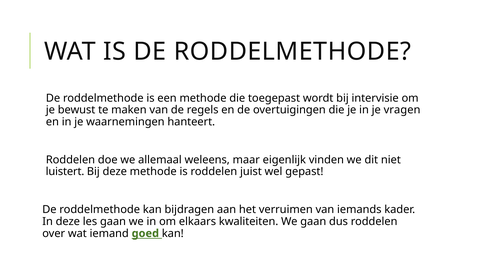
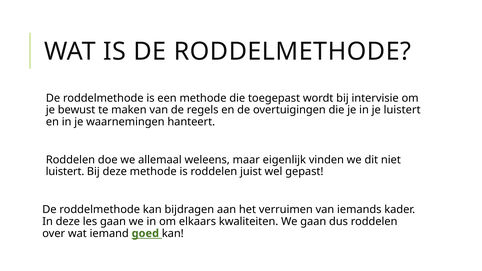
je vragen: vragen -> luistert
